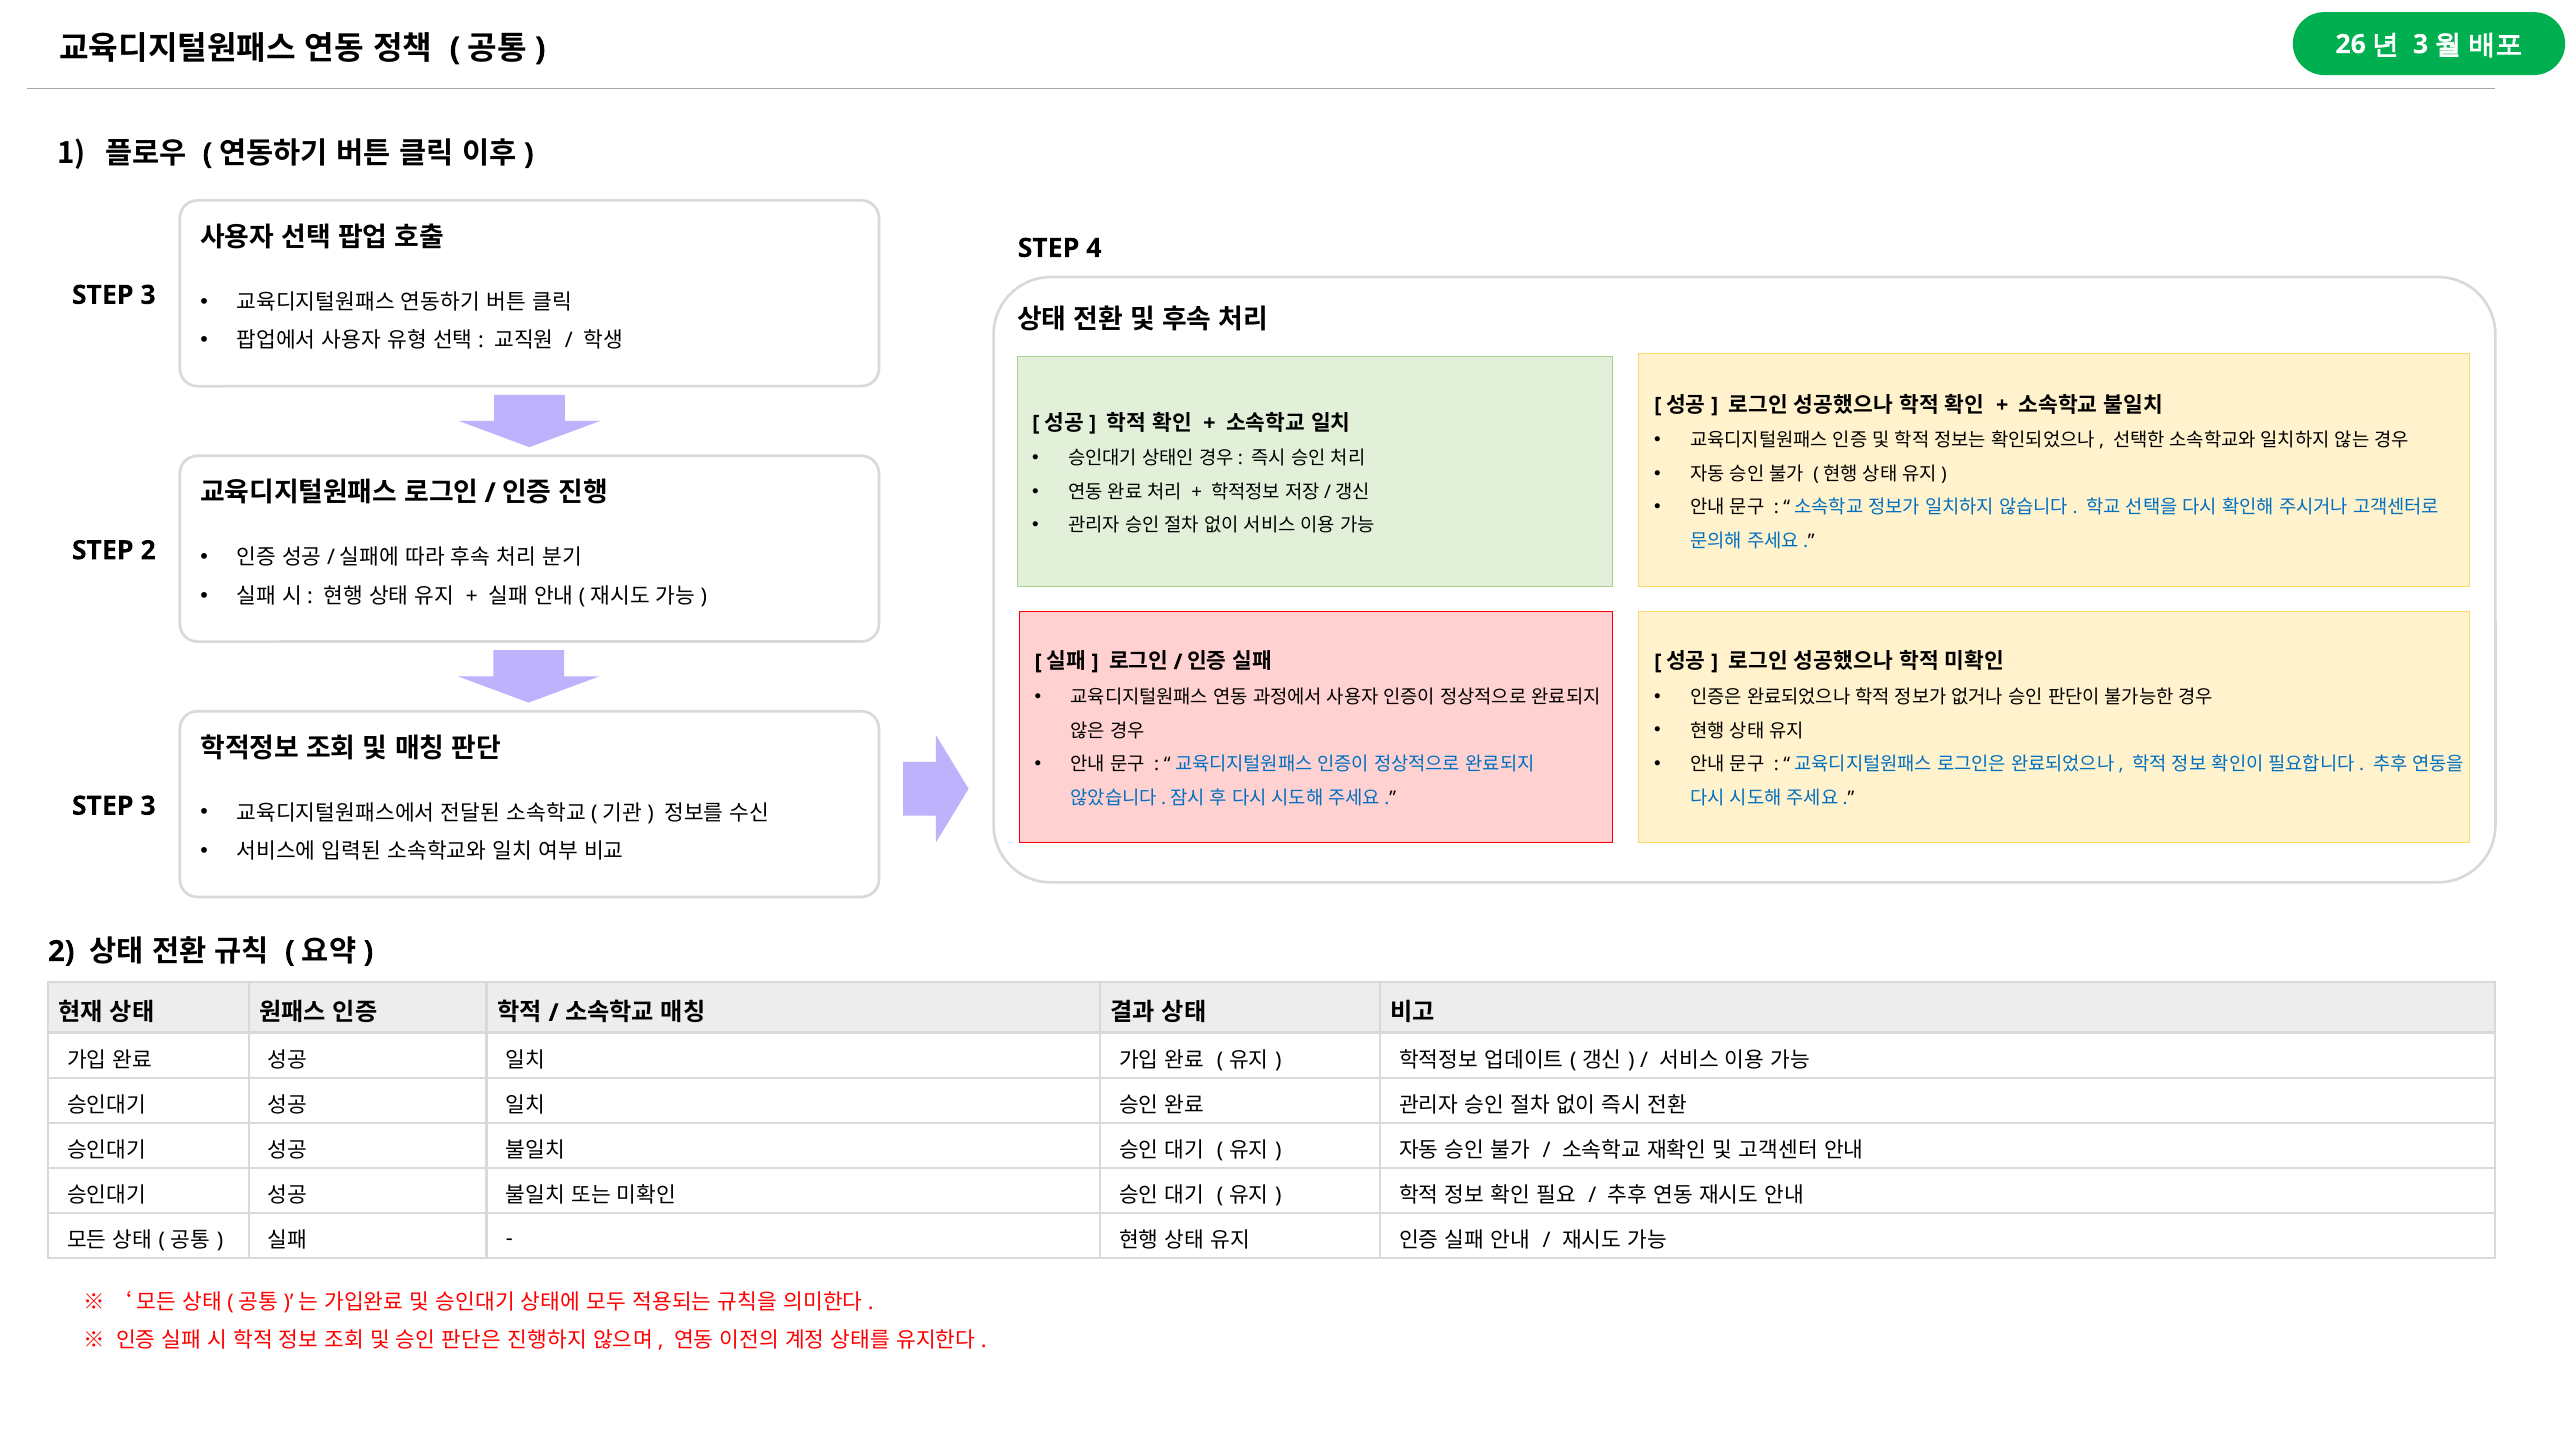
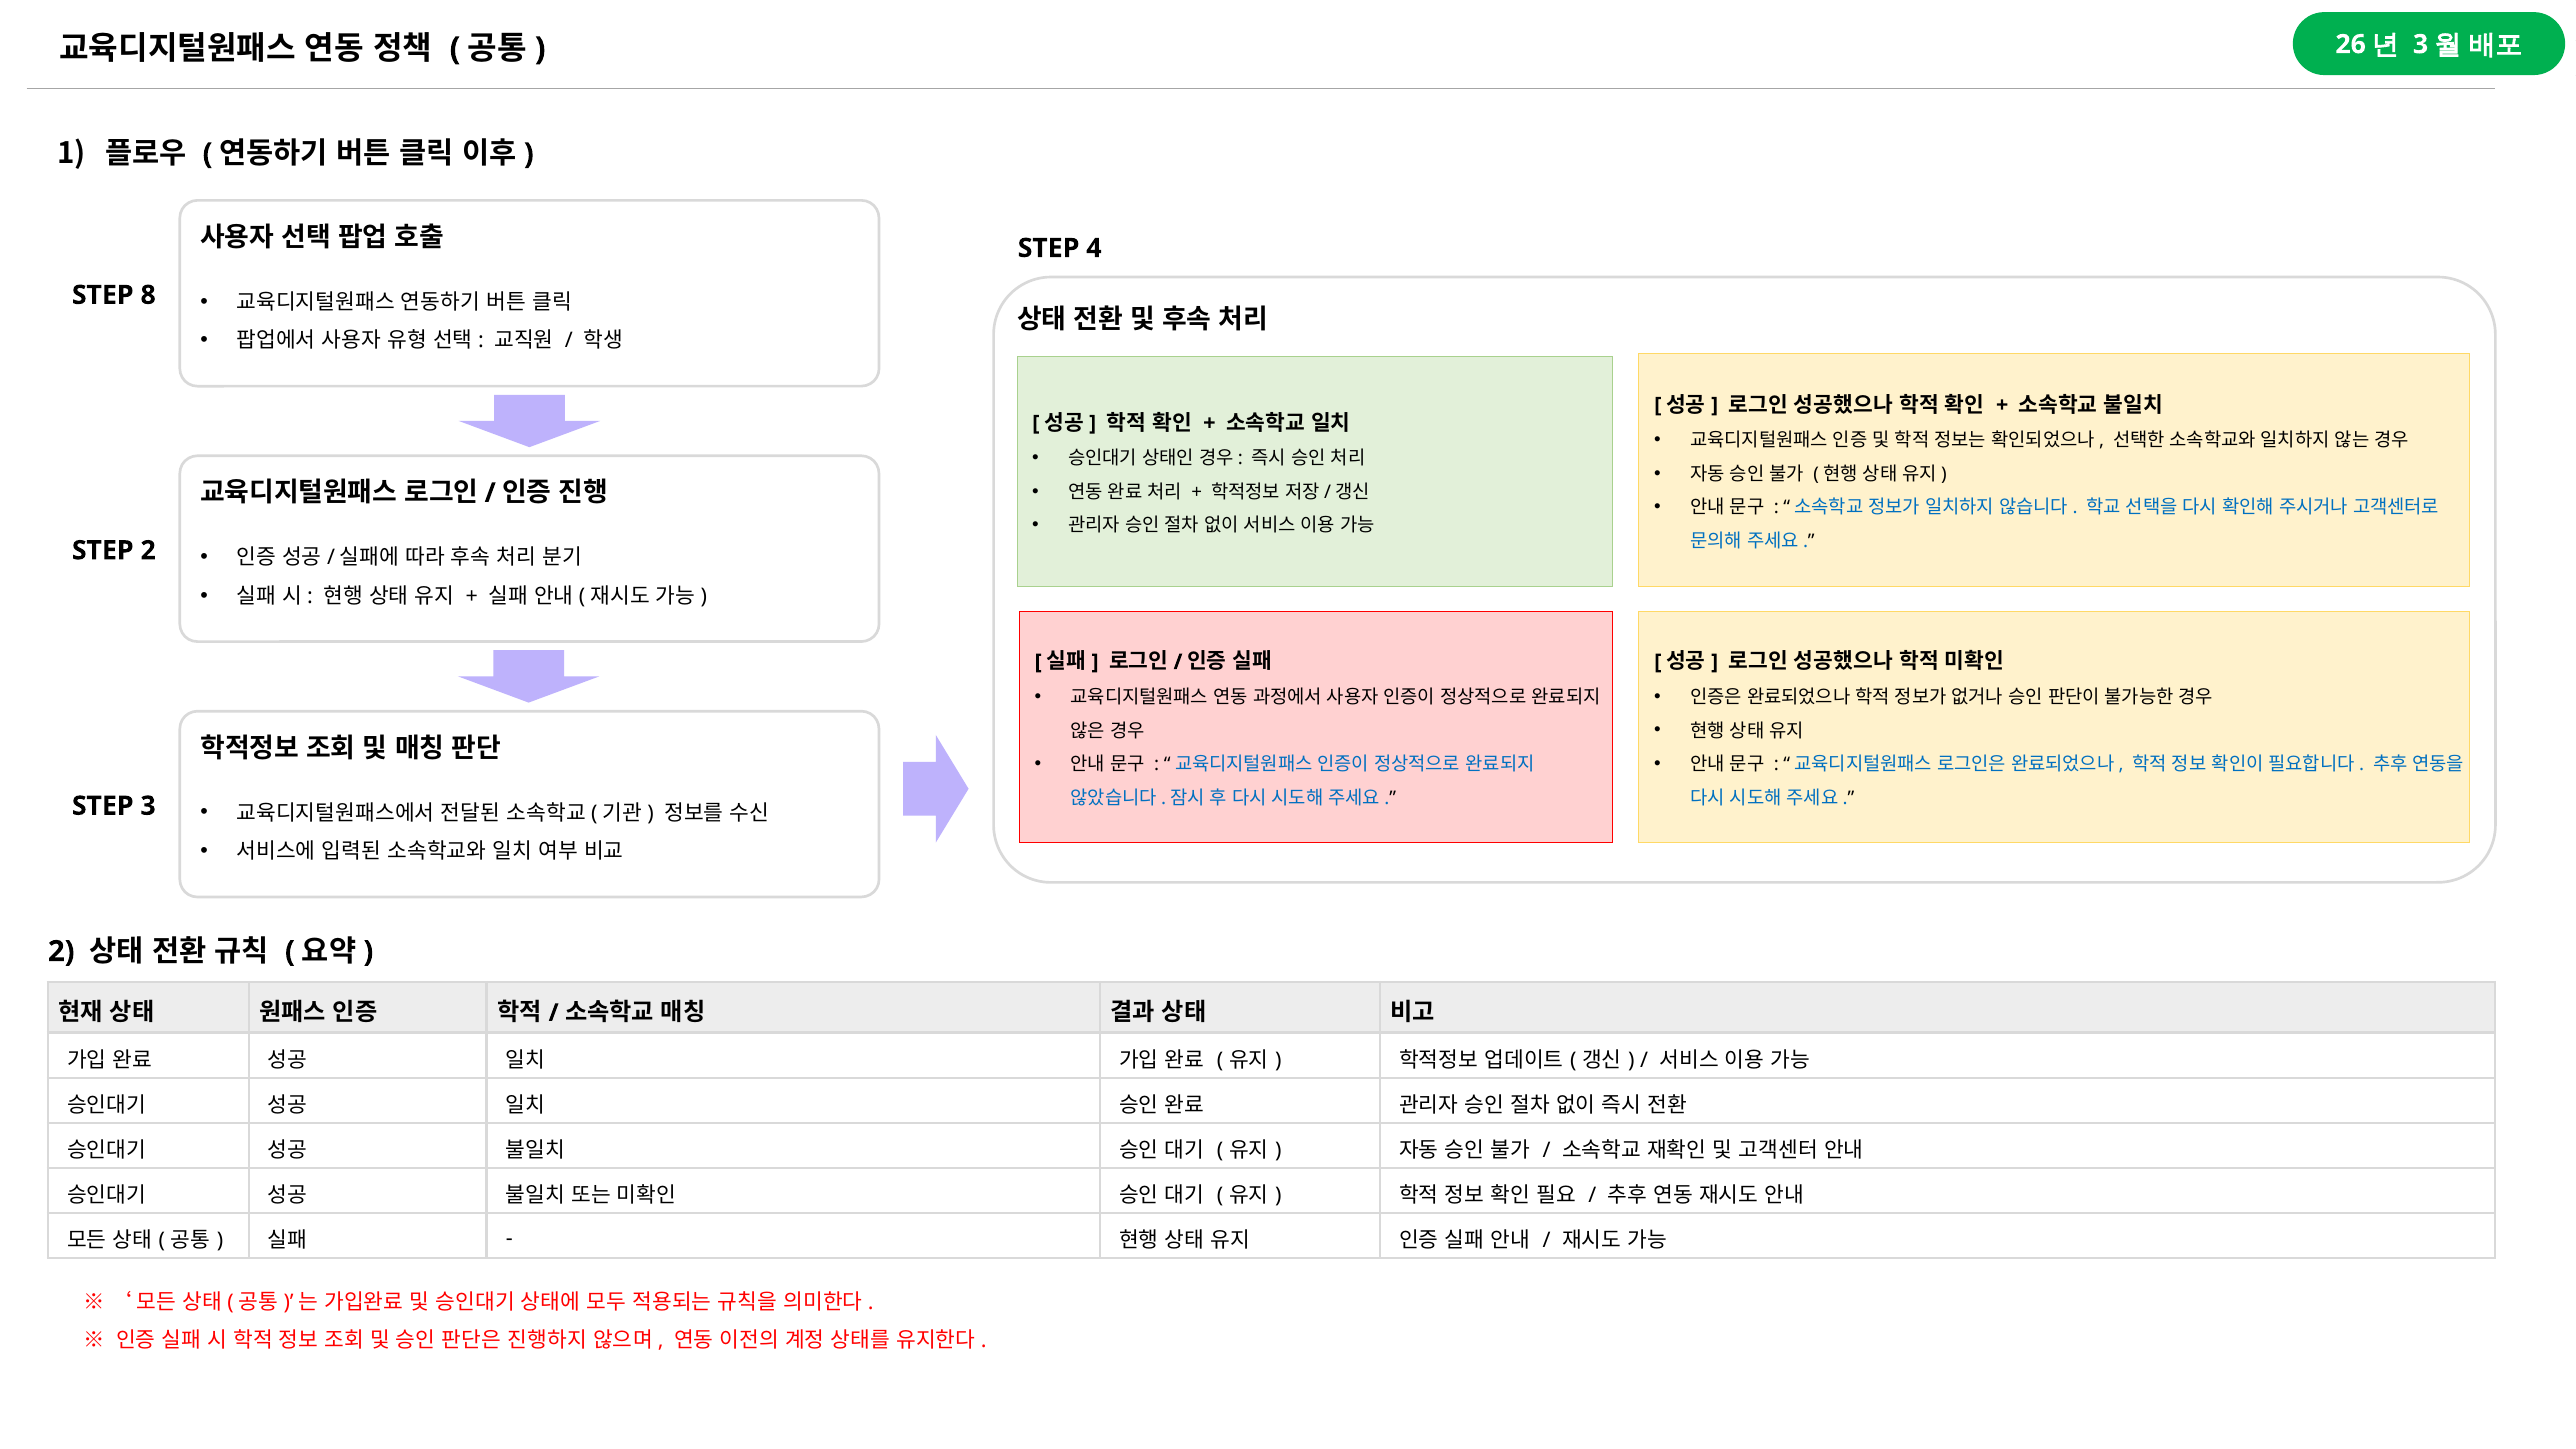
3 at (148, 295): 3 -> 8
